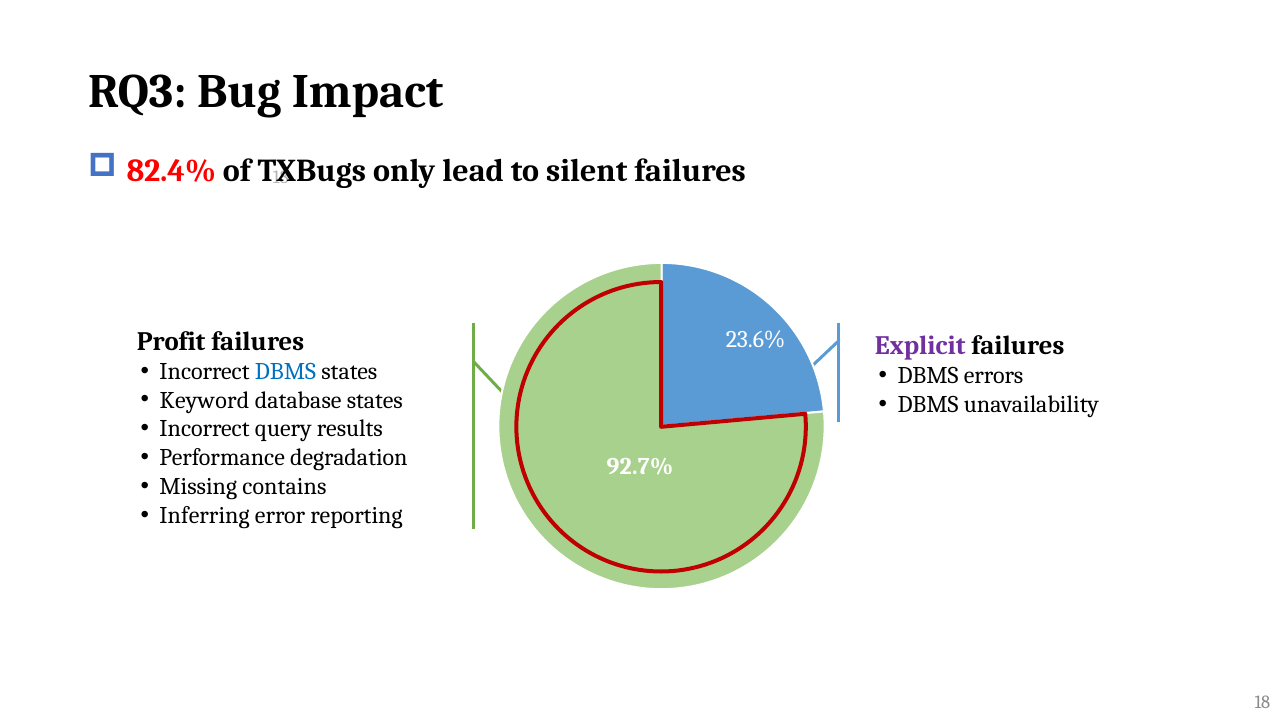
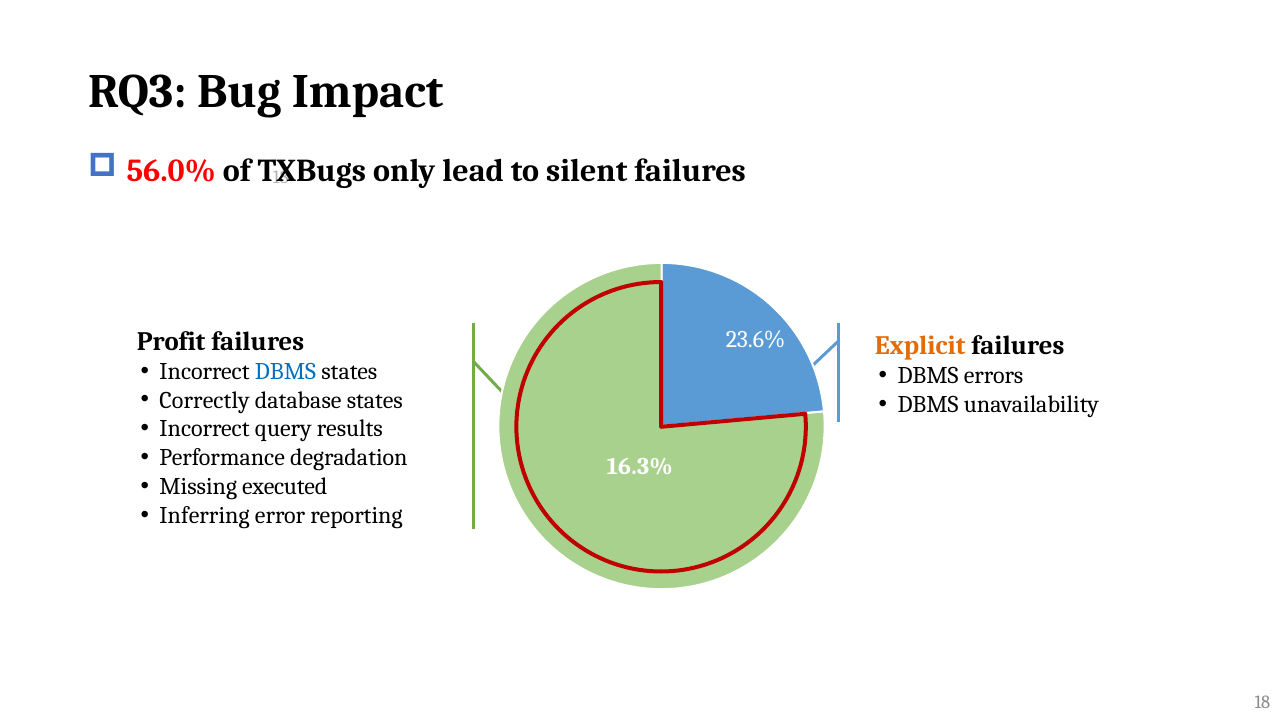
82.4%: 82.4% -> 56.0%
Explicit colour: purple -> orange
Keyword: Keyword -> Correctly
92.7%: 92.7% -> 16.3%
contains: contains -> executed
